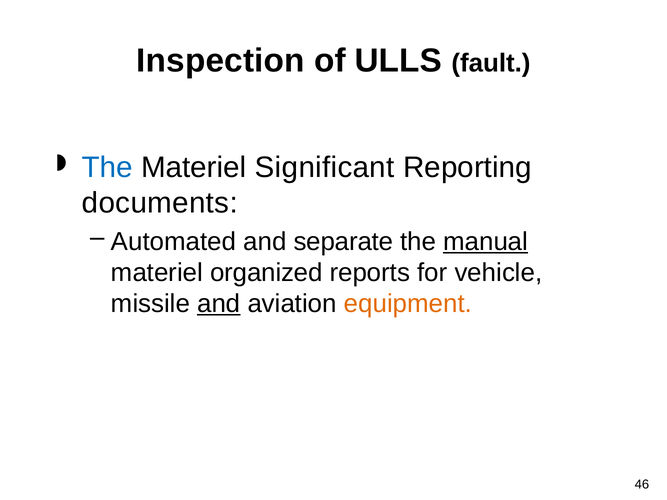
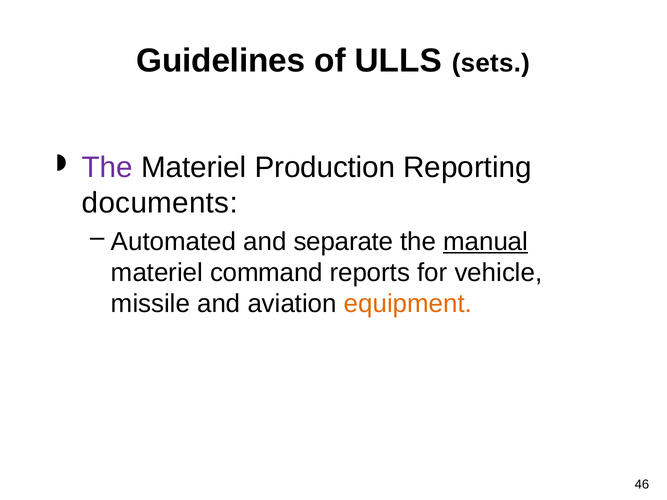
Inspection: Inspection -> Guidelines
fault: fault -> sets
The at (107, 168) colour: blue -> purple
Significant: Significant -> Production
organized: organized -> command
and at (219, 304) underline: present -> none
